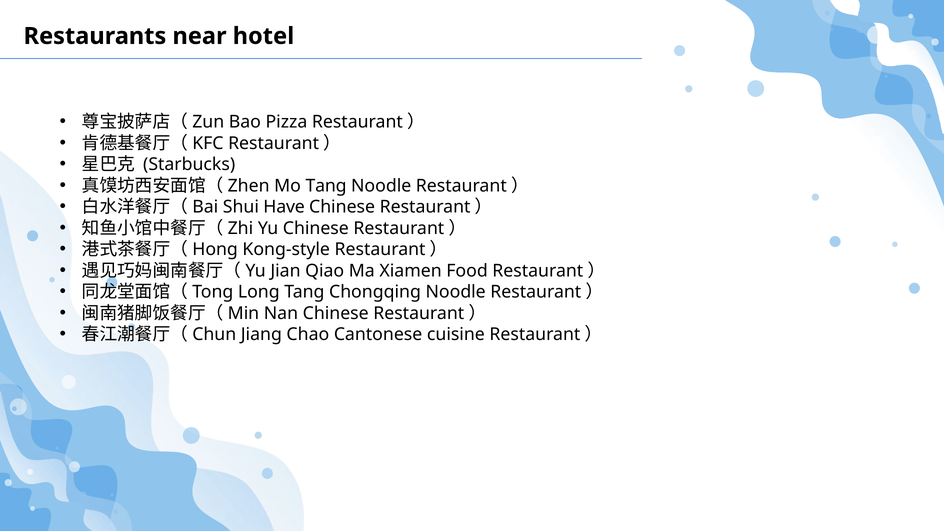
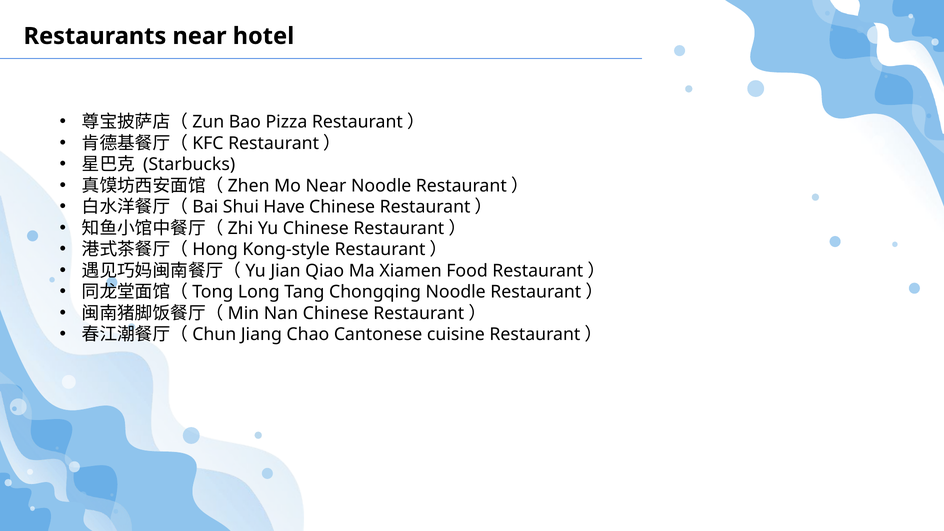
Mo Tang: Tang -> Near
